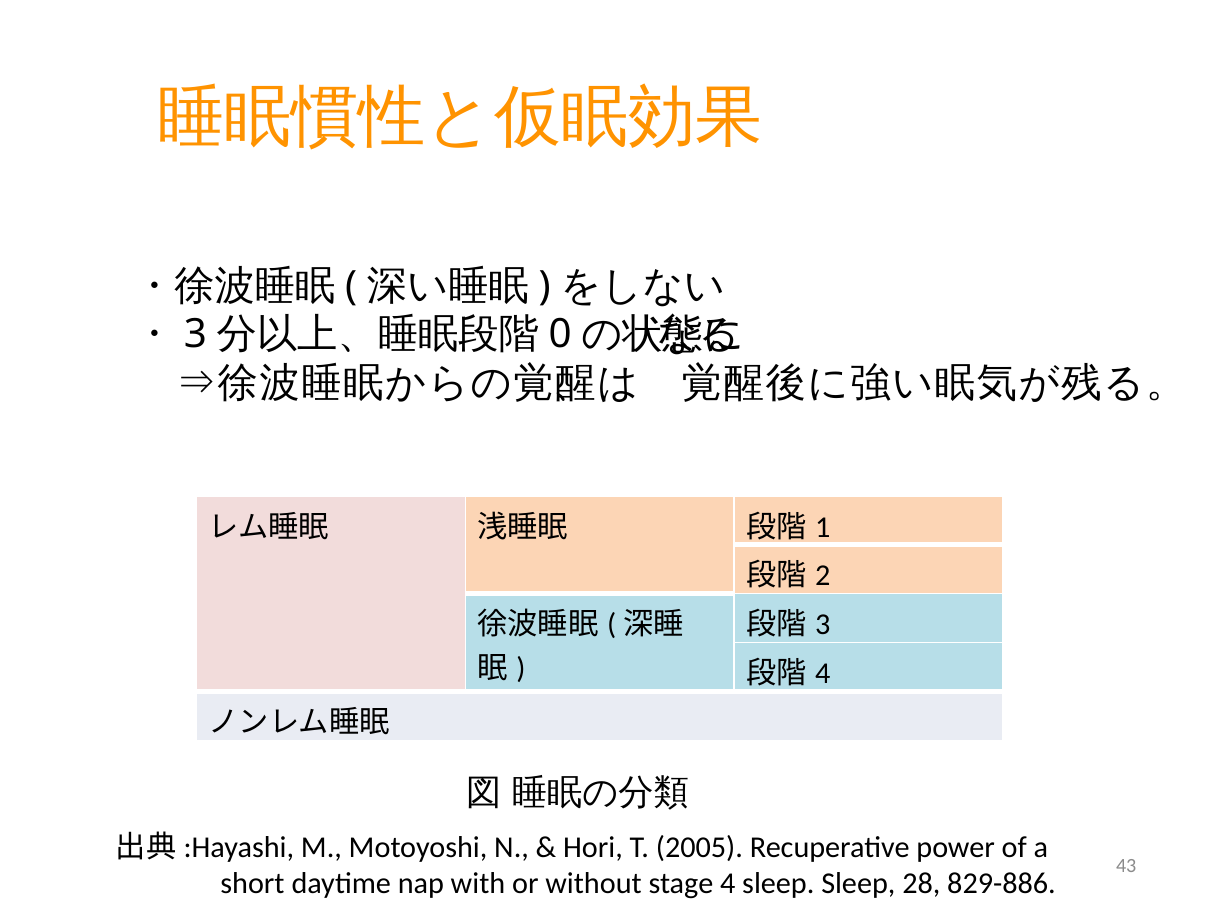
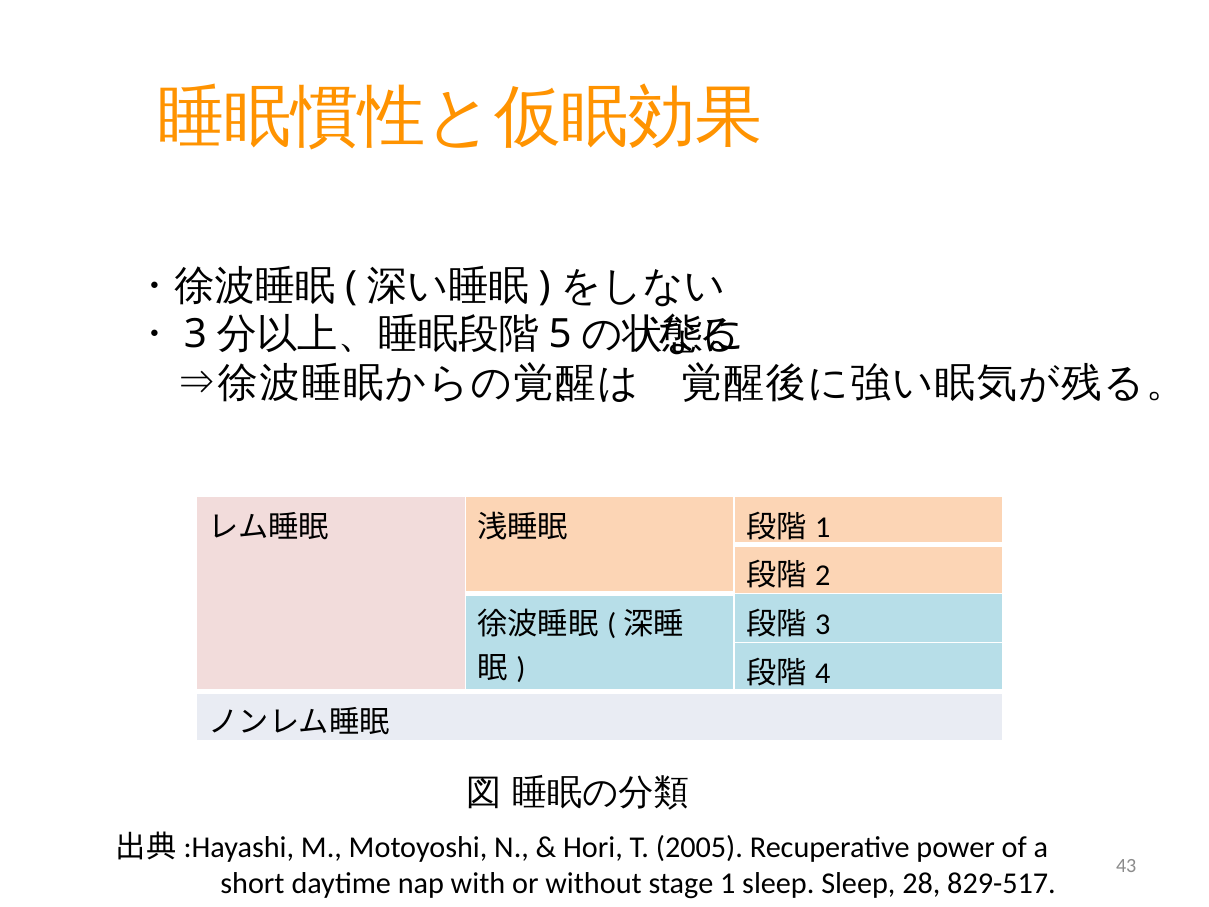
0: 0 -> 5
stage 4: 4 -> 1
829-886: 829-886 -> 829-517
